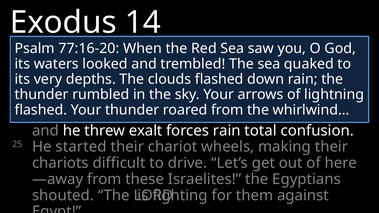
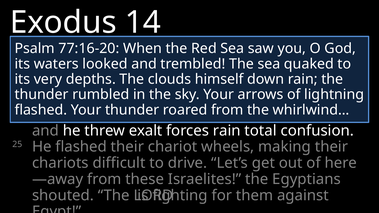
flashed at (219, 79): flashed -> himself
He started: started -> flashed
